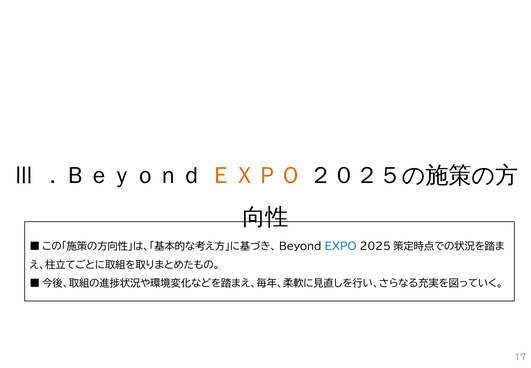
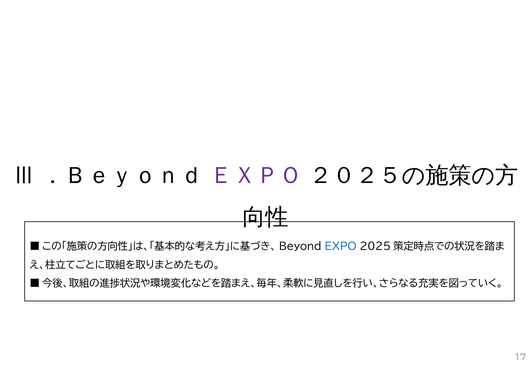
ＥＸＰＯ colour: orange -> purple
